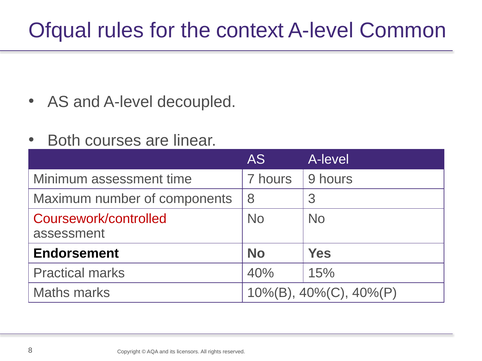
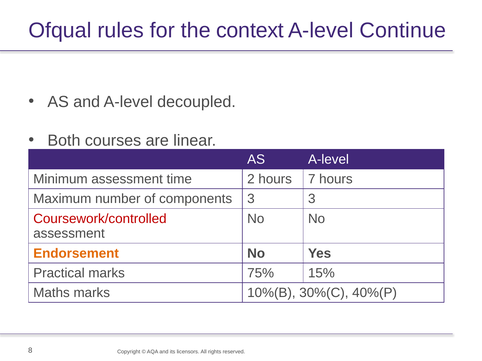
Common: Common -> Continue
7: 7 -> 2
9: 9 -> 7
components 8: 8 -> 3
Endorsement colour: black -> orange
40%: 40% -> 75%
40%(C: 40%(C -> 30%(C
